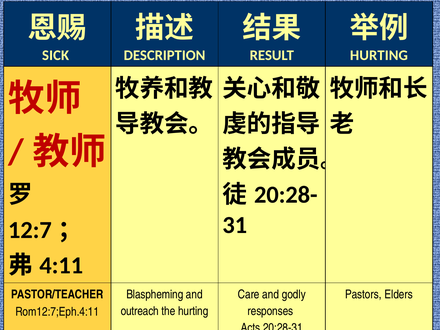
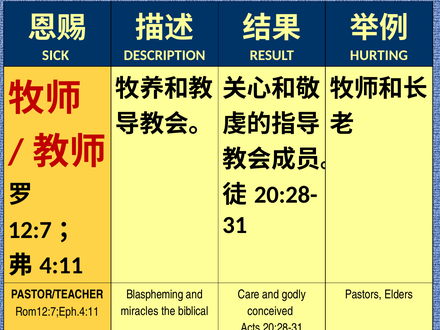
outreach: outreach -> miracles
the hurting: hurting -> biblical
responses: responses -> conceived
